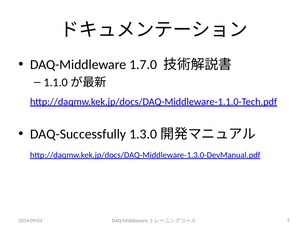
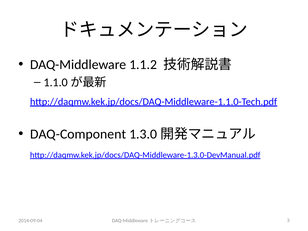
1.7.0: 1.7.0 -> 1.1.2
DAQ-Successfully: DAQ-Successfully -> DAQ-Component
